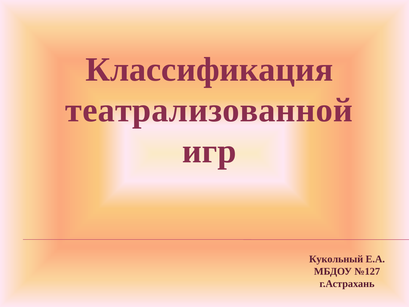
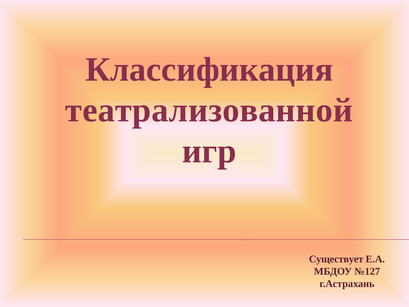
Кукольный: Кукольный -> Существует
